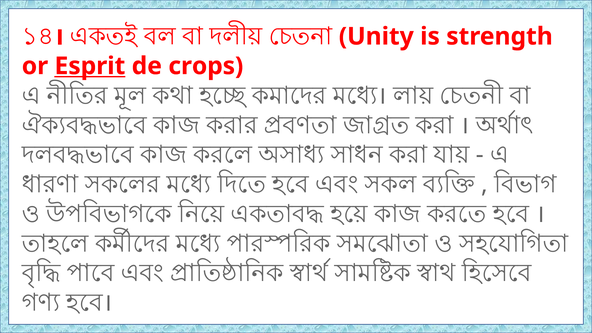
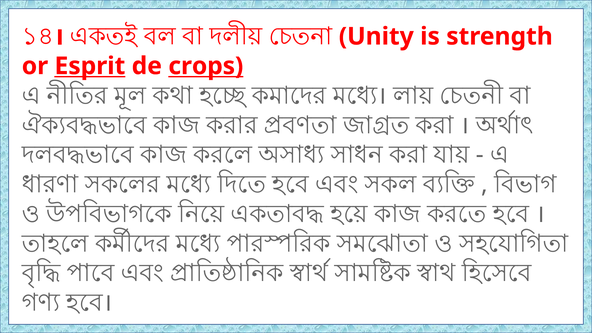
crops underline: none -> present
